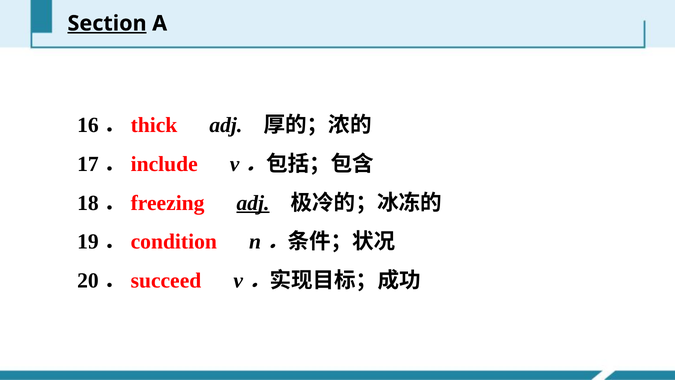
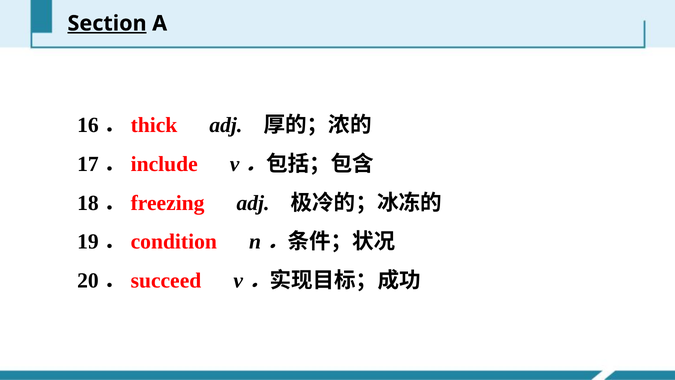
adj at (253, 203) underline: present -> none
